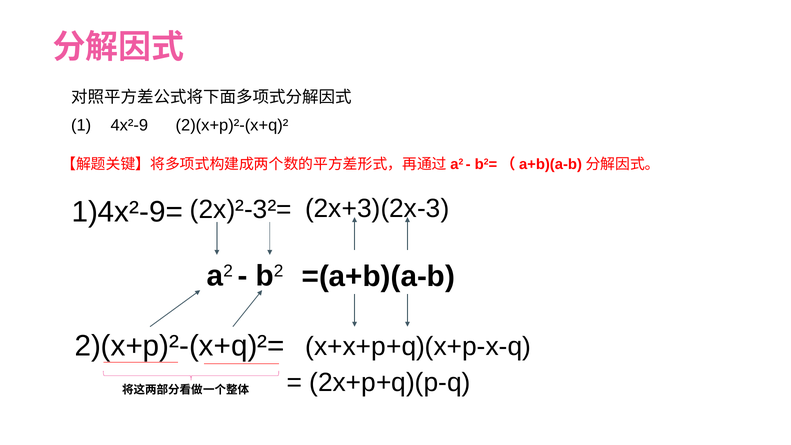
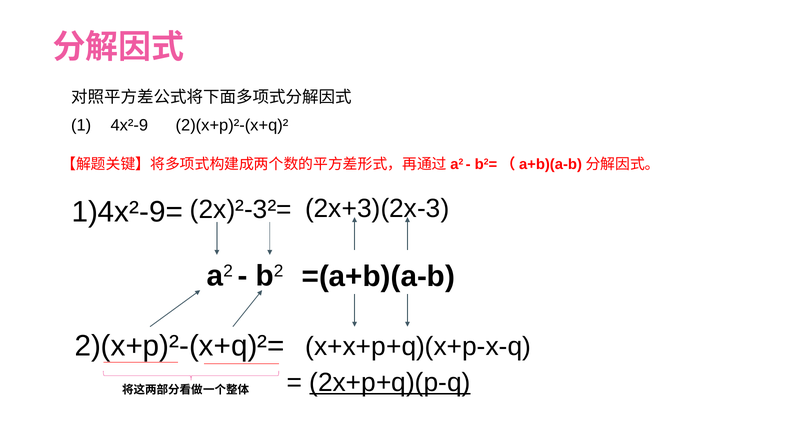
2x+p+q)(p-q underline: none -> present
